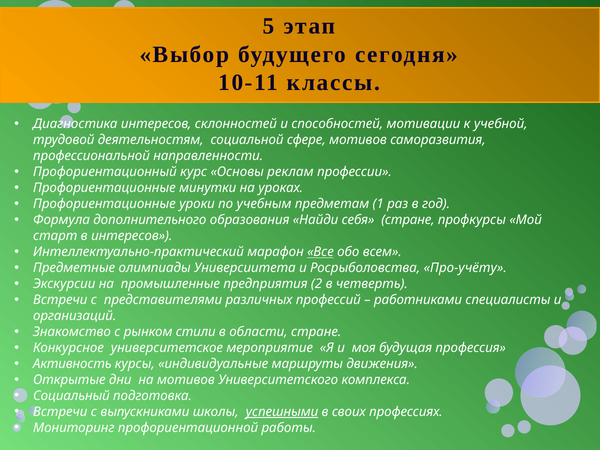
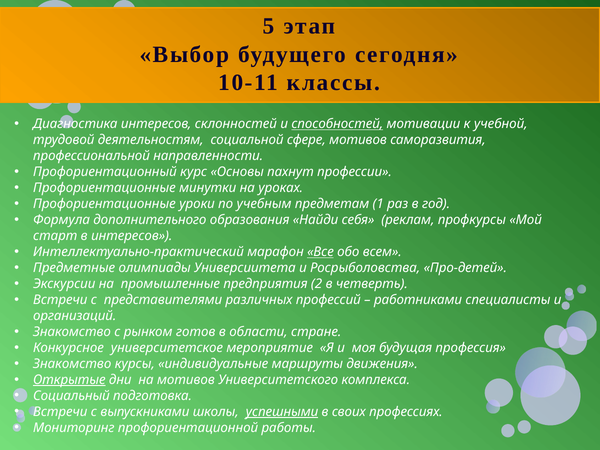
способностей underline: none -> present
реклам: реклам -> пахнут
себя стране: стране -> реклам
Про-учёту: Про-учёту -> Про-детей
стили: стили -> готов
Активность at (72, 364): Активность -> Знакомство
Открытые underline: none -> present
